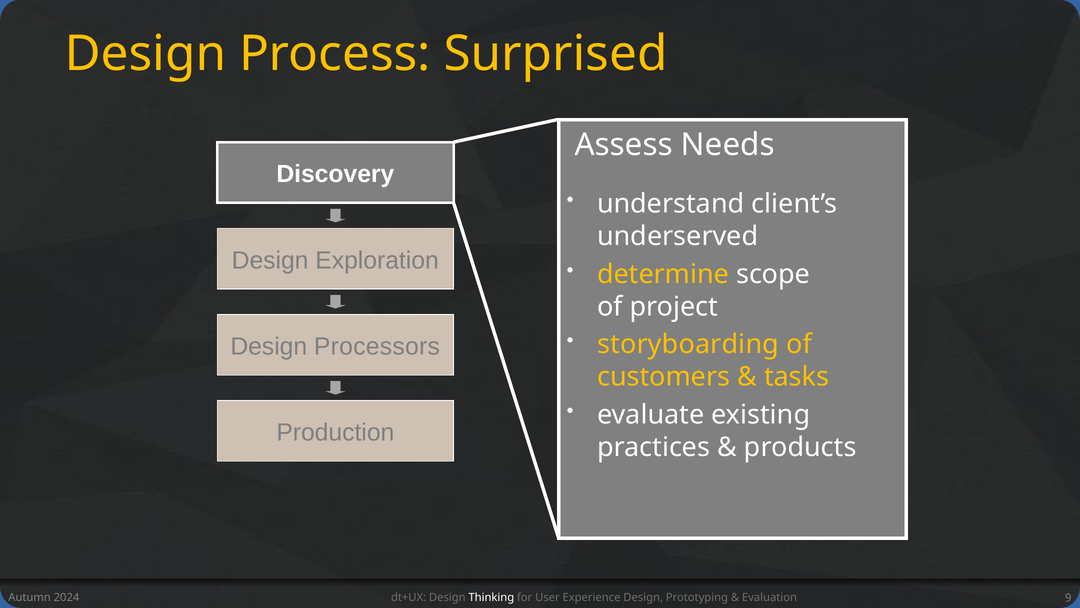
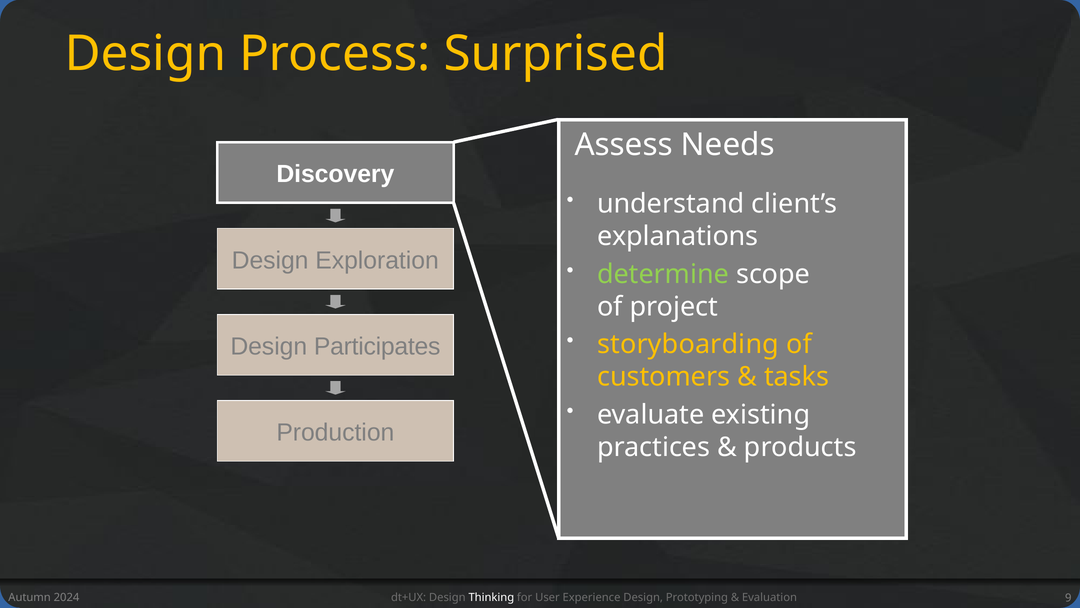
underserved: underserved -> explanations
determine colour: yellow -> light green
Processors: Processors -> Participates
